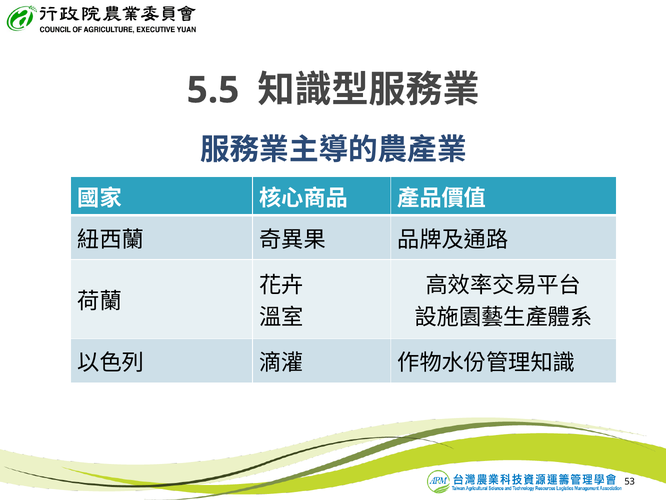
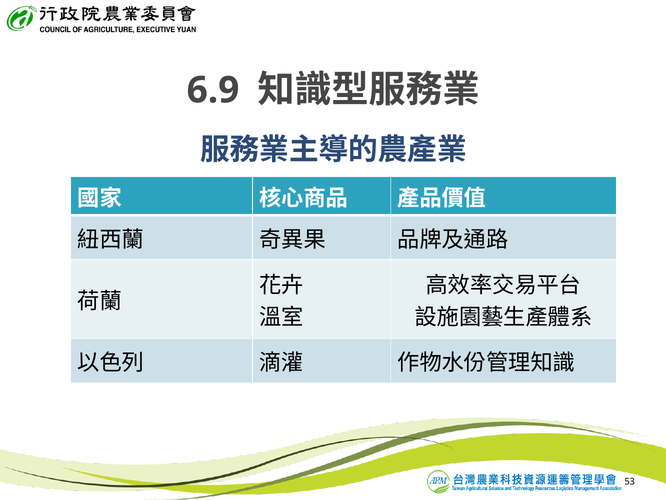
5.5: 5.5 -> 6.9
